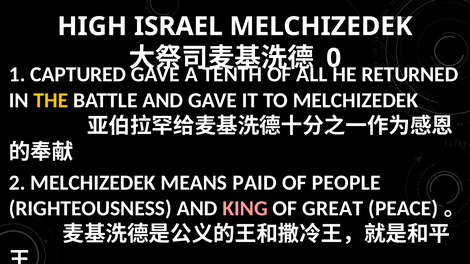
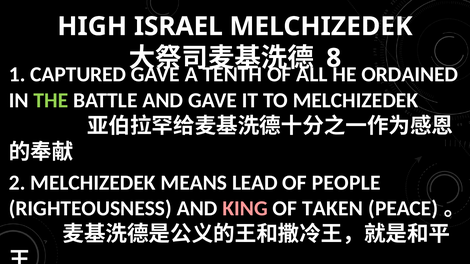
0: 0 -> 8
RETURNED: RETURNED -> ORDAINED
THE colour: yellow -> light green
PAID: PAID -> LEAD
GREAT: GREAT -> TAKEN
